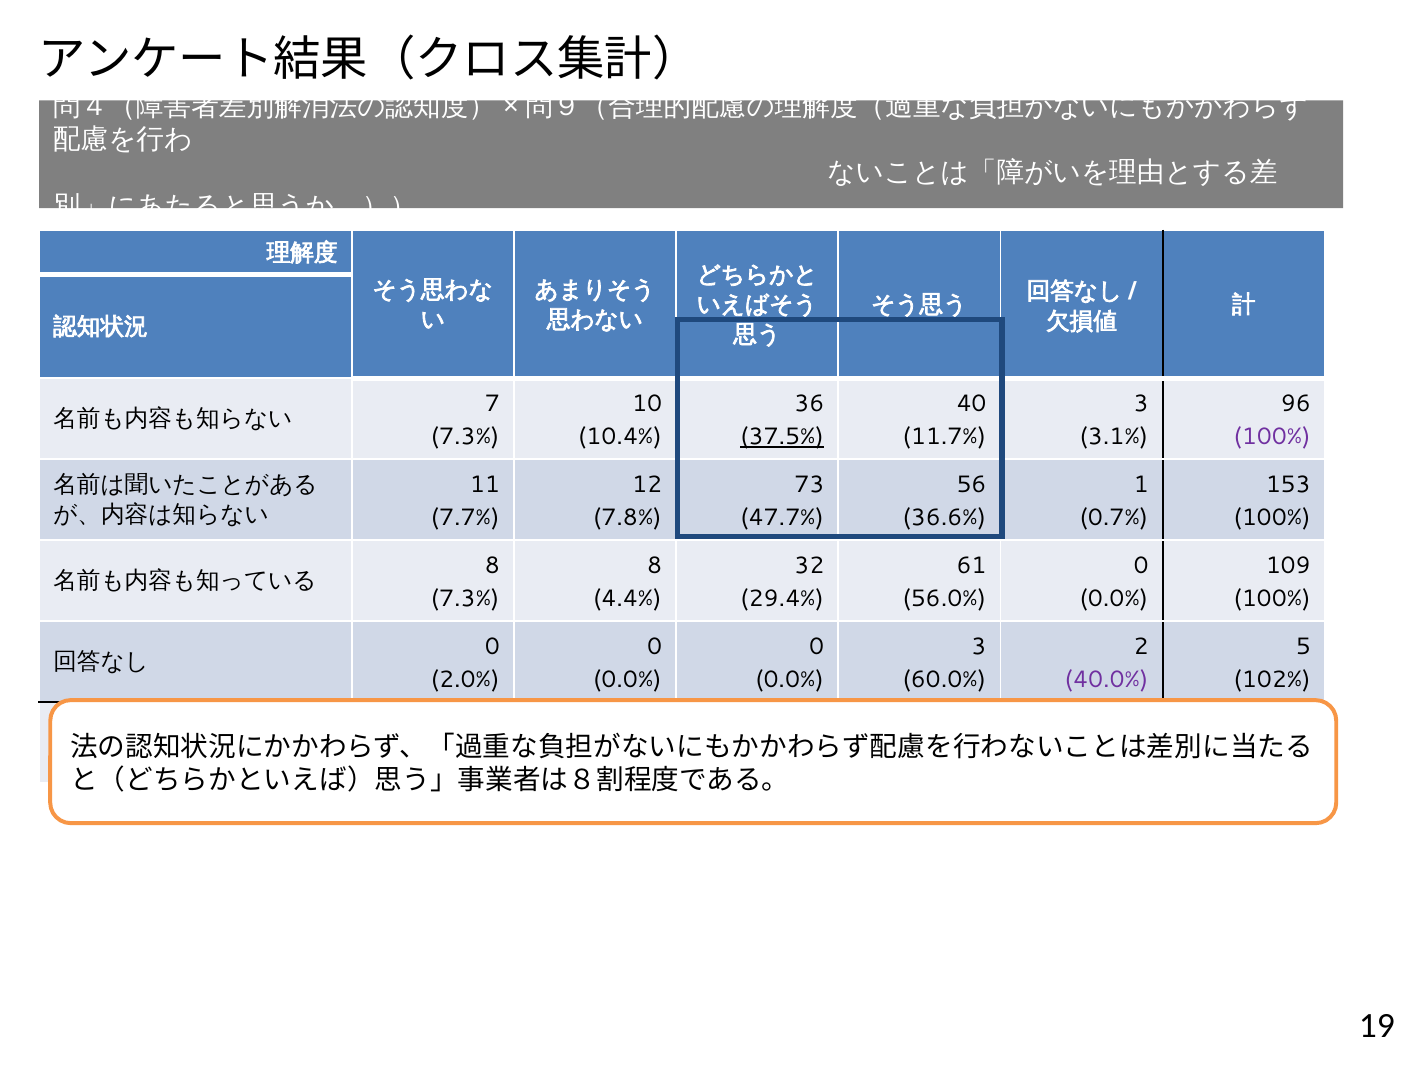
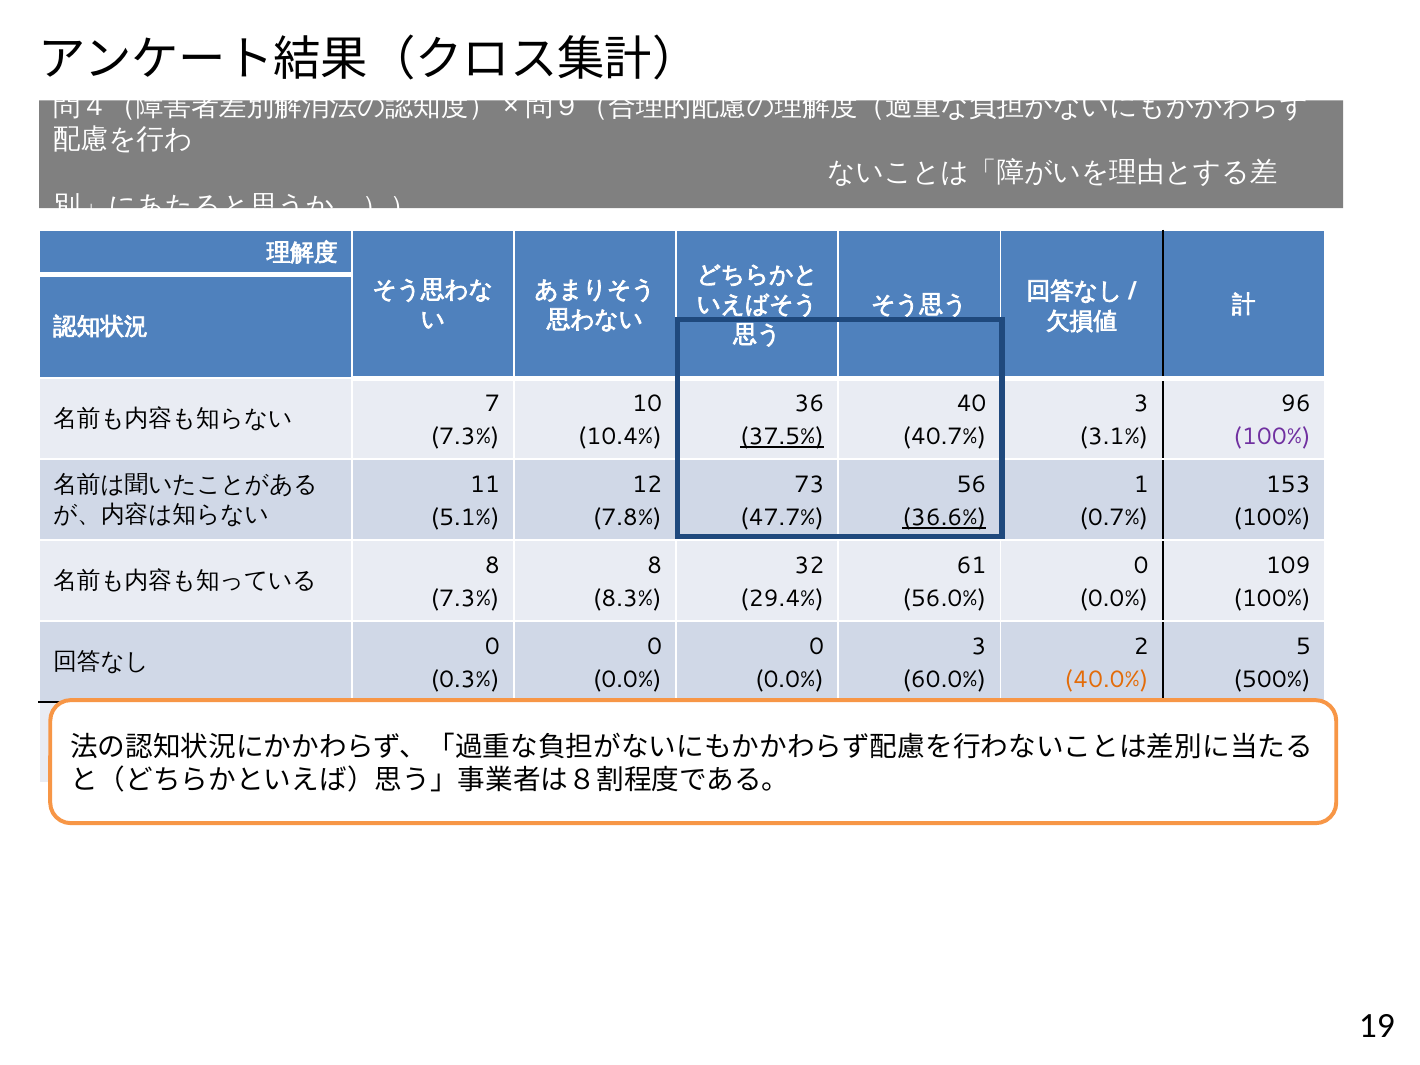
11.7%: 11.7% -> 40.7%
7.7%: 7.7% -> 5.1%
36.6% underline: none -> present
4.4% at (627, 599): 4.4% -> 8.3%
2.0%: 2.0% -> 0.3%
40.0% colour: purple -> orange
102%: 102% -> 500%
